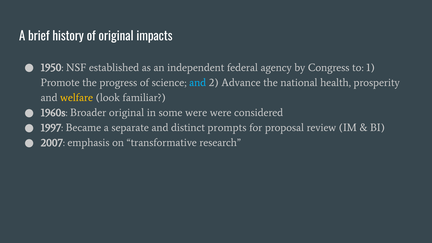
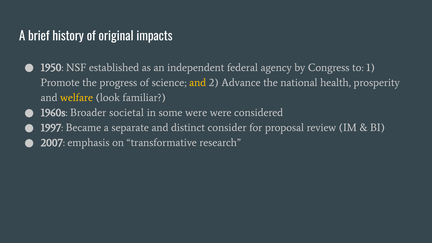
and at (198, 82) colour: light blue -> yellow
Broader original: original -> societal
prompts: prompts -> consider
